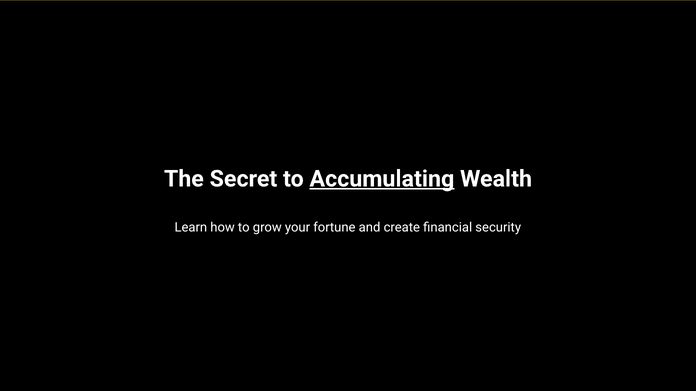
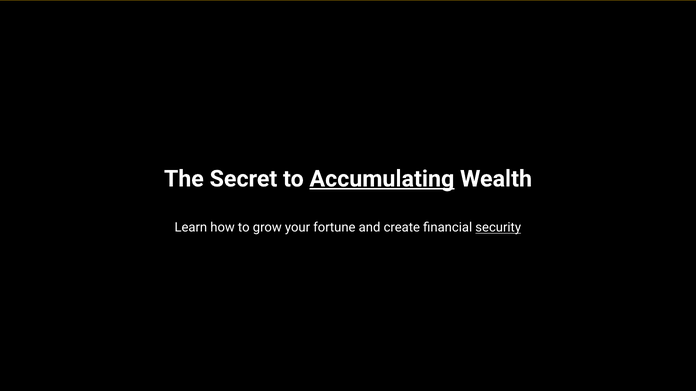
security underline: none -> present
